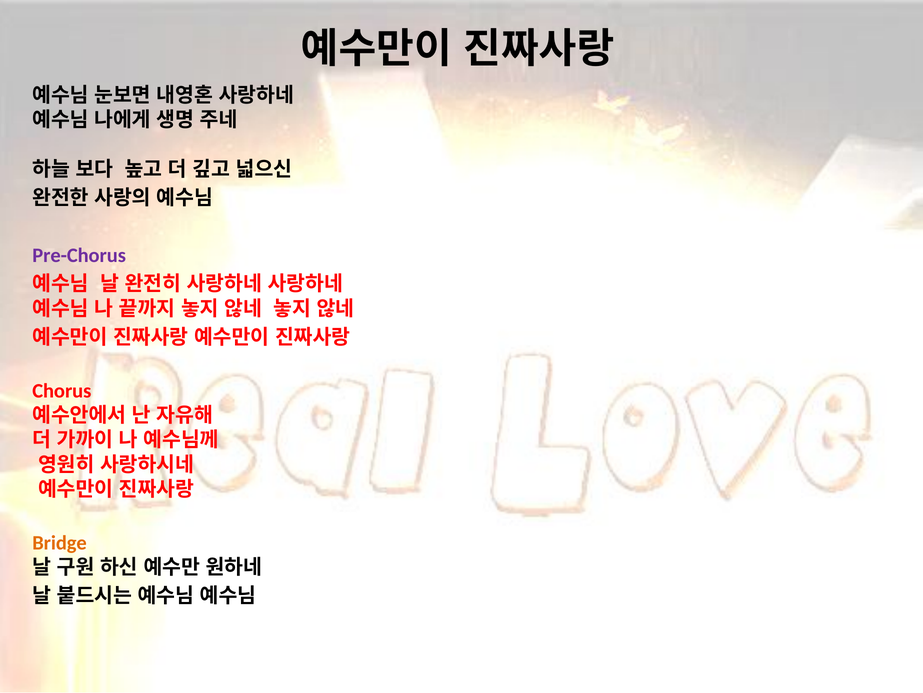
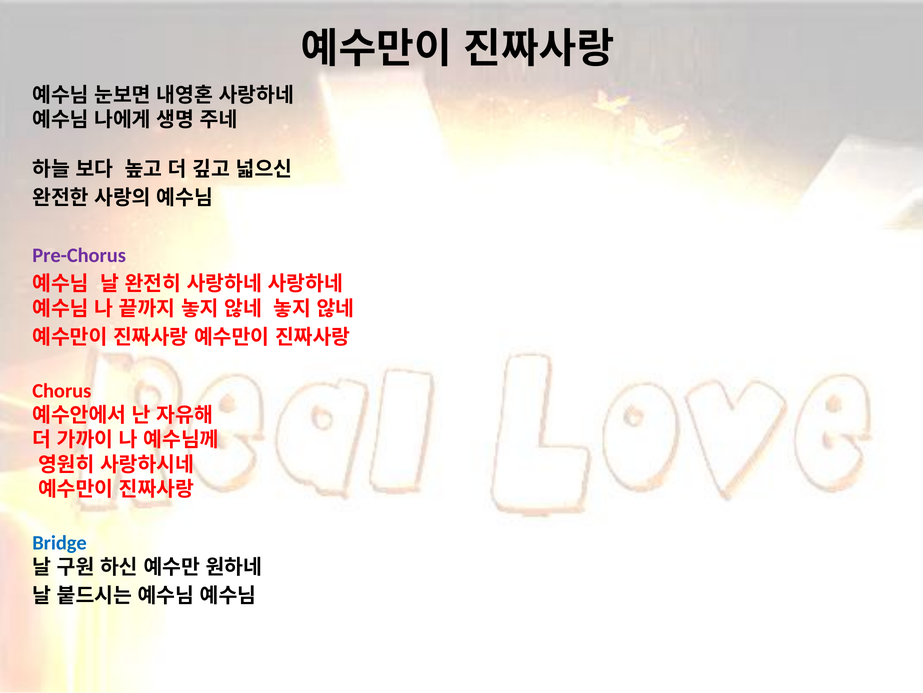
Bridge colour: orange -> blue
